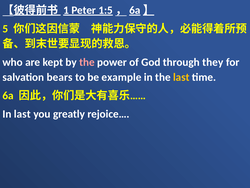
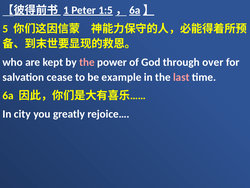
they: they -> over
bears: bears -> cease
last at (181, 77) colour: yellow -> pink
In last: last -> city
